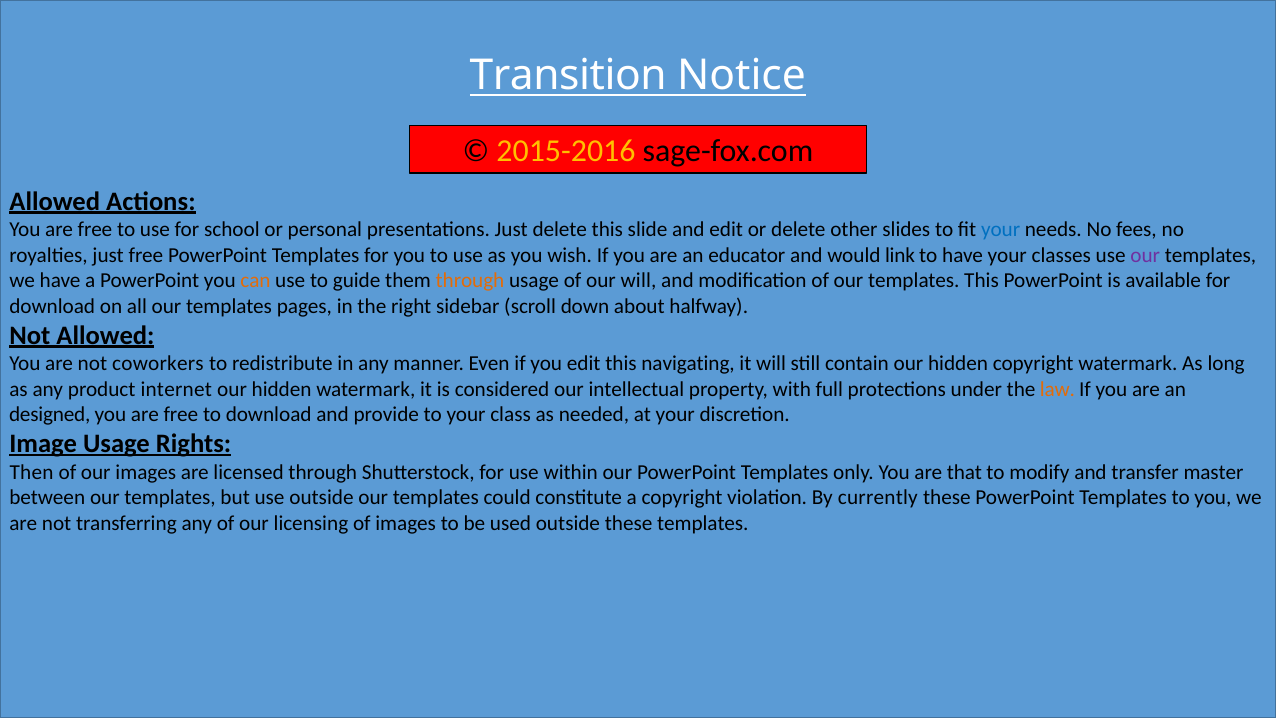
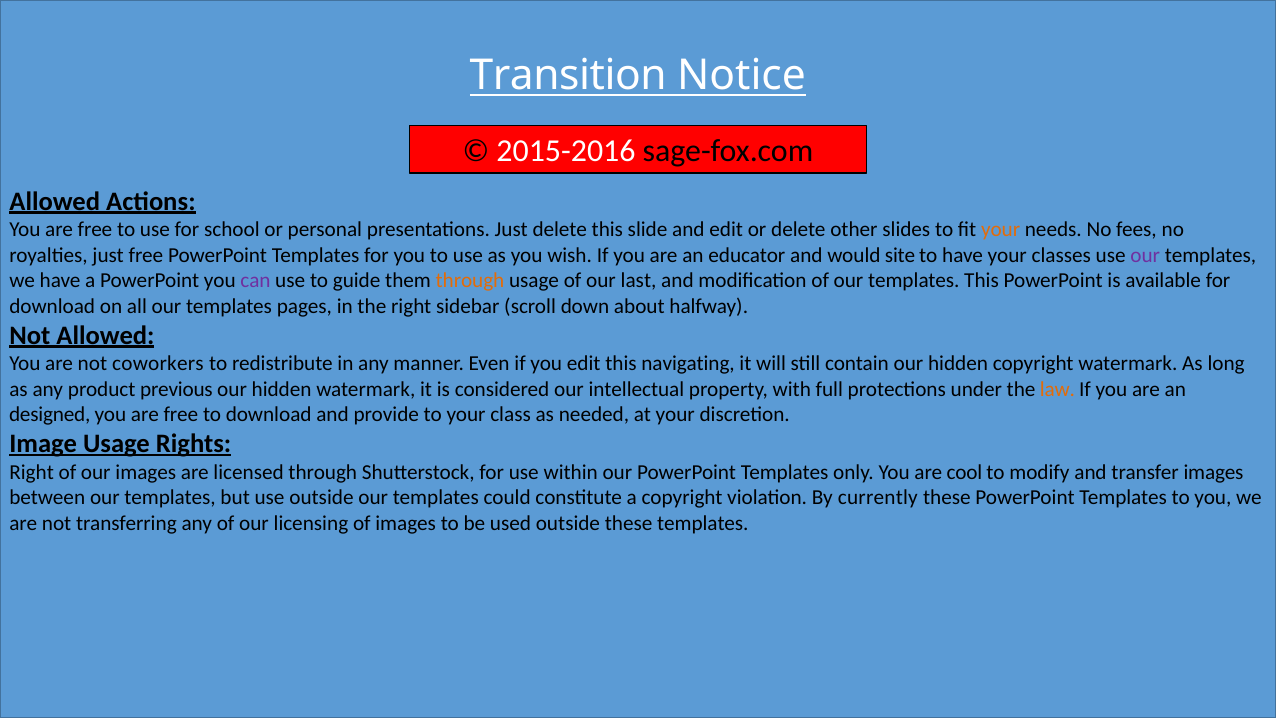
2015-2016 colour: yellow -> white
your at (1001, 230) colour: blue -> orange
link: link -> site
can colour: orange -> purple
our will: will -> last
internet: internet -> previous
Then at (32, 472): Then -> Right
that: that -> cool
transfer master: master -> images
